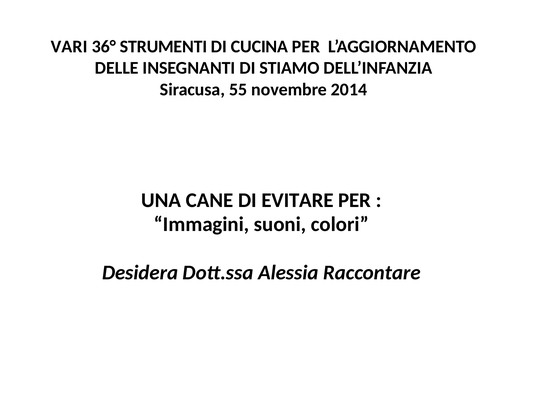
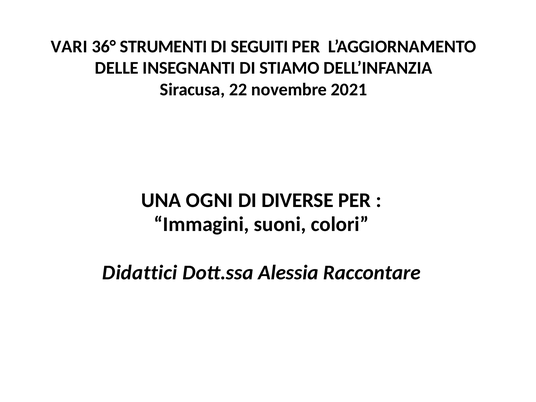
CUCINA: CUCINA -> SEGUITI
55: 55 -> 22
2014: 2014 -> 2021
CANE: CANE -> OGNI
EVITARE: EVITARE -> DIVERSE
Desidera: Desidera -> Didattici
